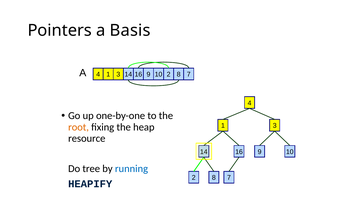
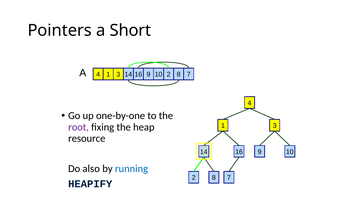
Basis: Basis -> Short
root colour: orange -> purple
tree: tree -> also
